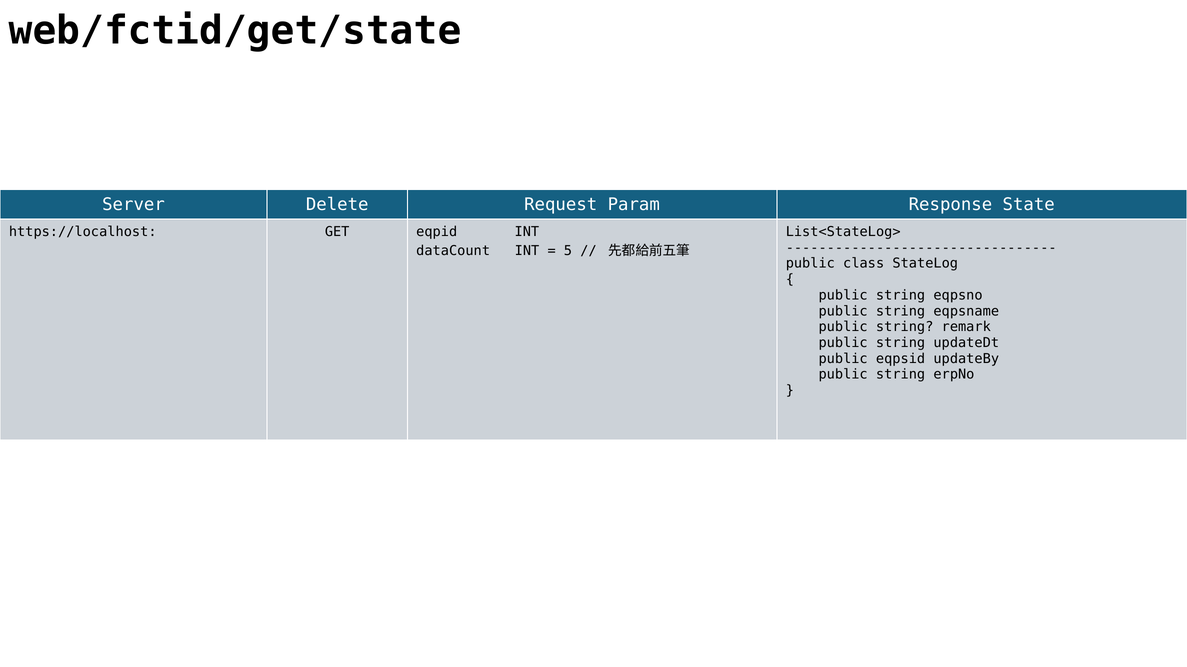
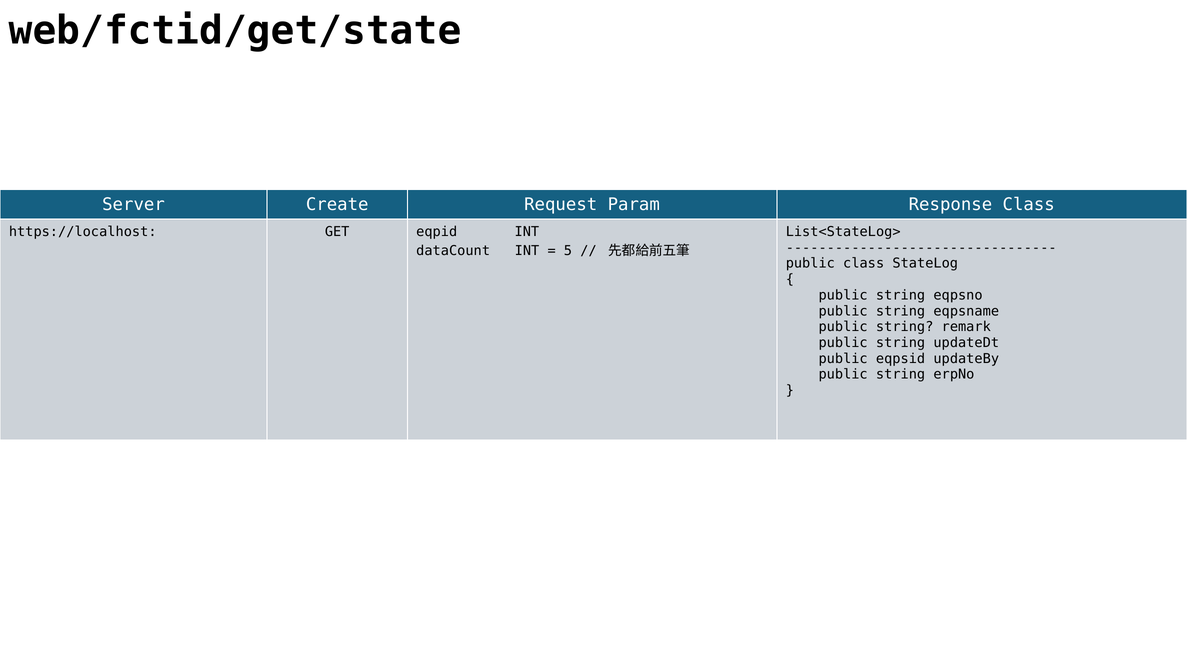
Delete: Delete -> Create
Response State: State -> Class
